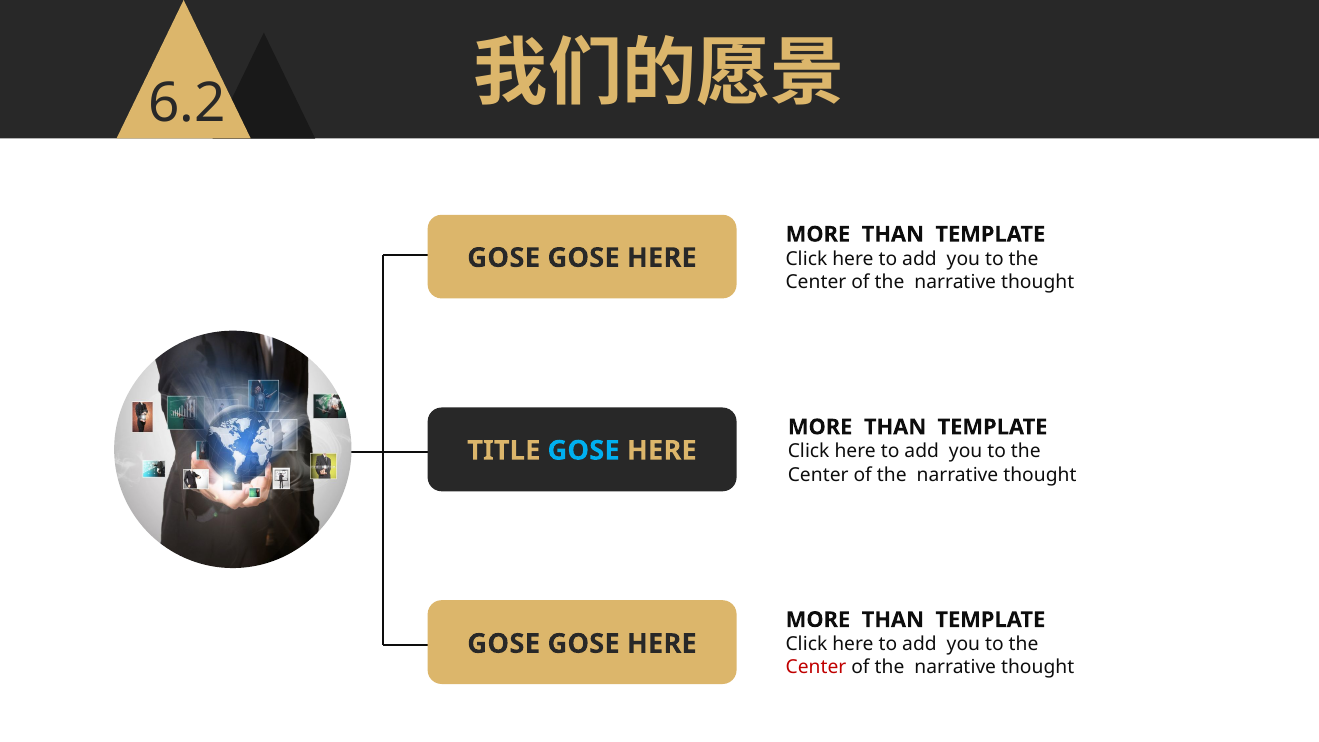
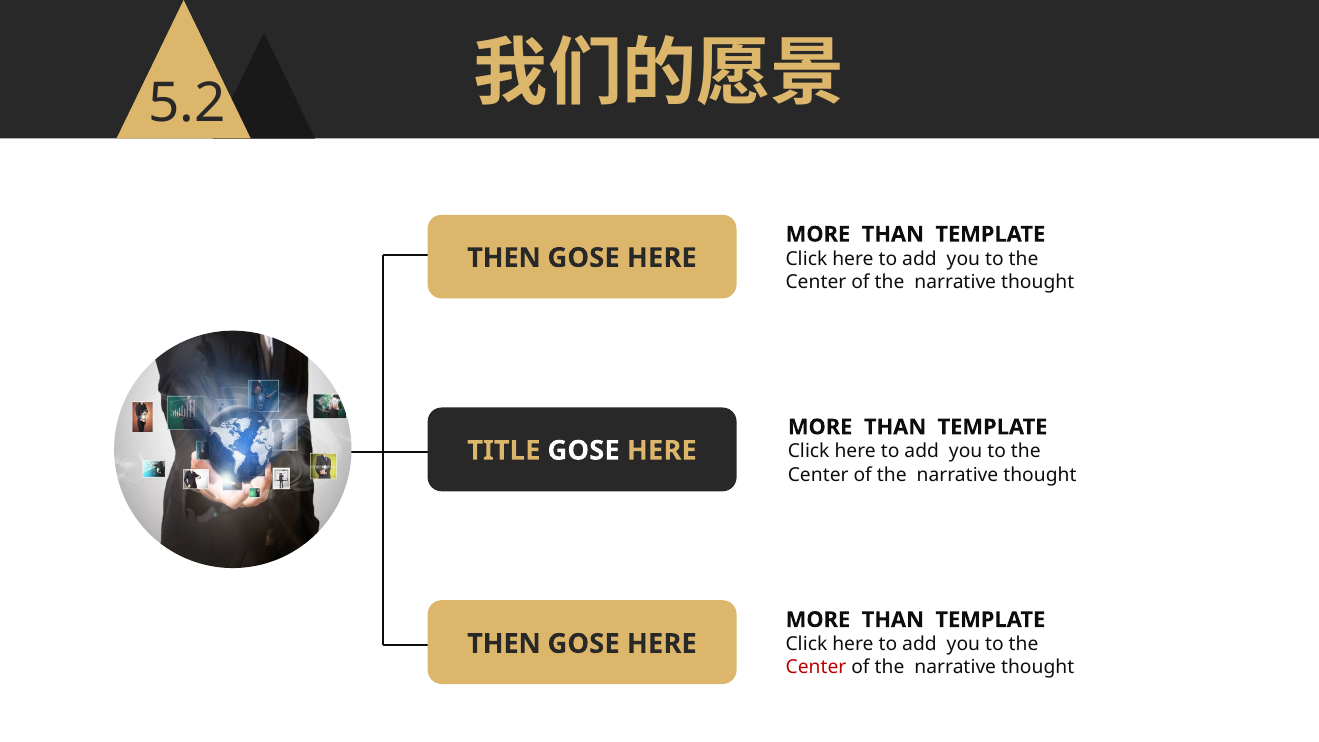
6.2: 6.2 -> 5.2
GOSE at (504, 258): GOSE -> THEN
GOSE at (584, 451) colour: light blue -> white
GOSE at (504, 644): GOSE -> THEN
